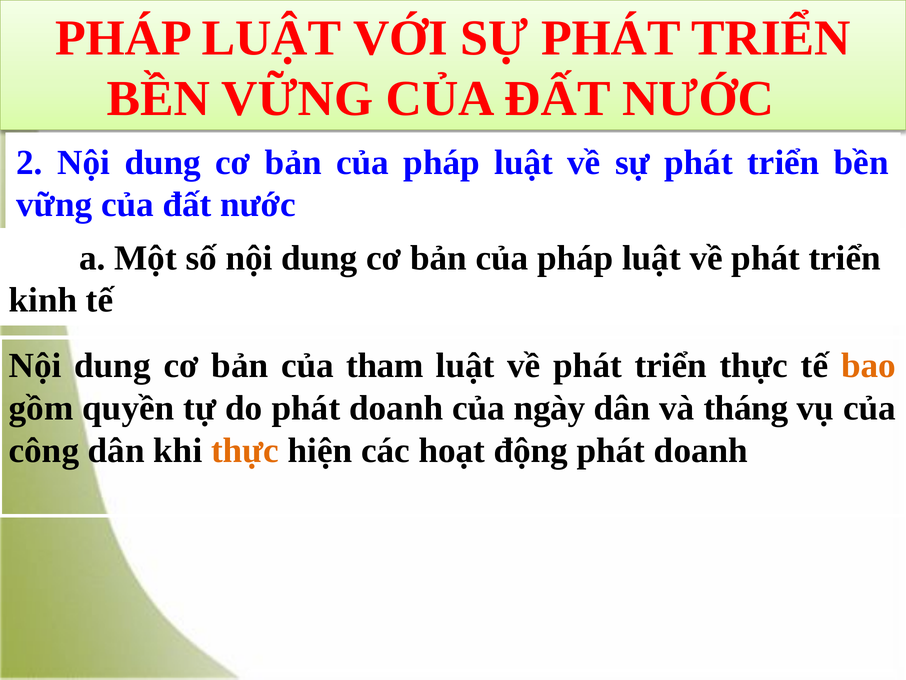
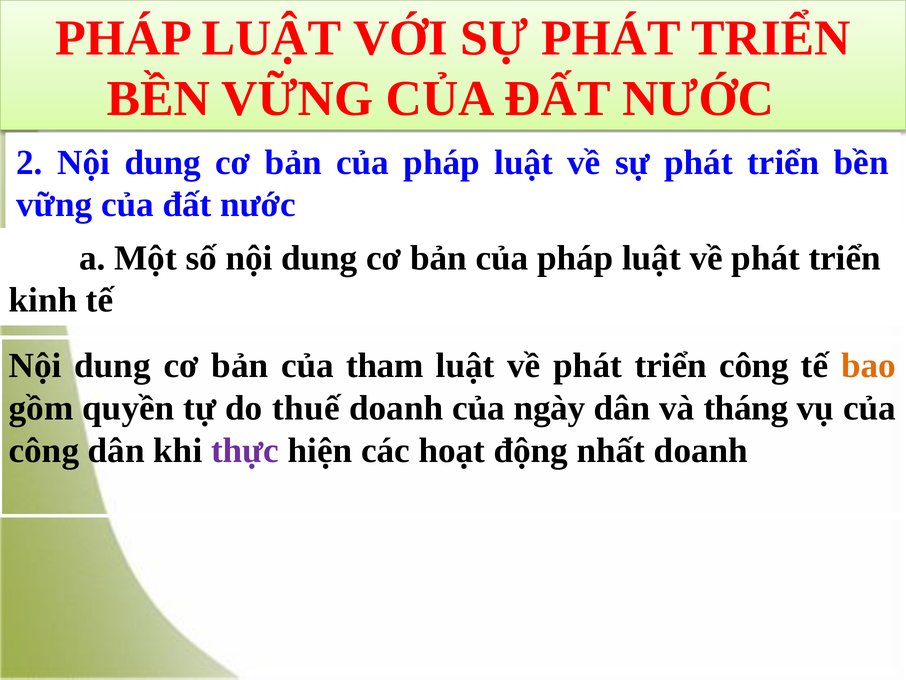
triển thực: thực -> công
do phát: phát -> thuế
thực at (245, 450) colour: orange -> purple
động phát: phát -> nhất
